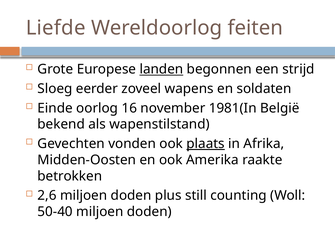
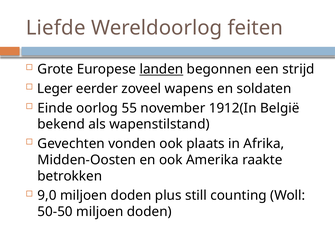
Sloeg: Sloeg -> Leger
16: 16 -> 55
1981(In: 1981(In -> 1912(In
plaats underline: present -> none
2,6: 2,6 -> 9,0
50-40: 50-40 -> 50-50
